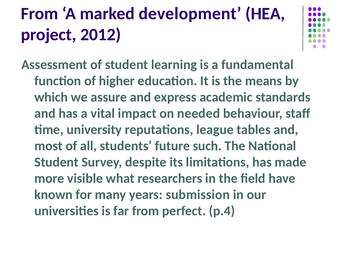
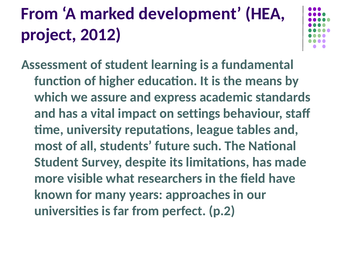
needed: needed -> settings
submission: submission -> approaches
p.4: p.4 -> p.2
